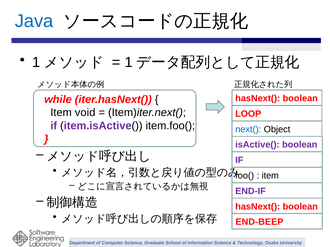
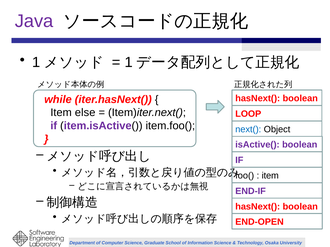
Java colour: blue -> purple
void: void -> else
END-BEEP: END-BEEP -> END-OPEN
